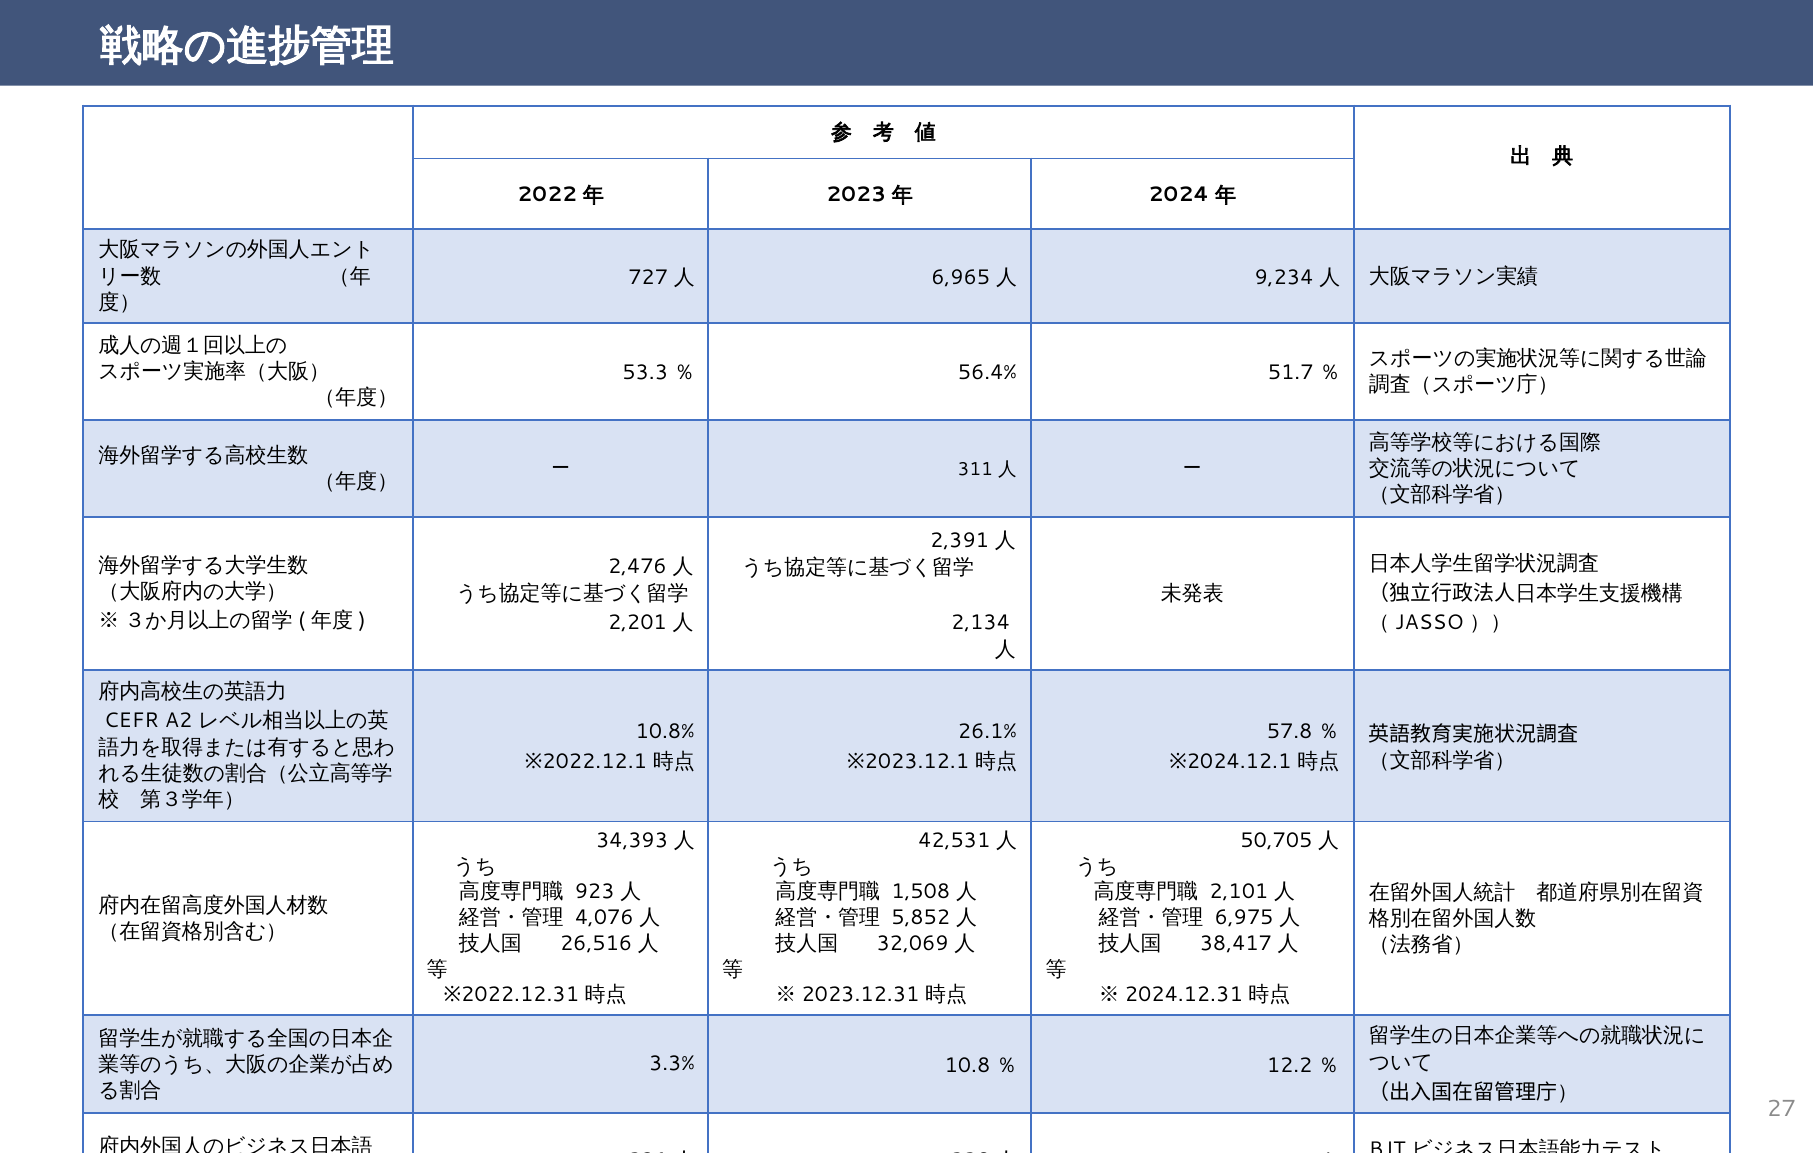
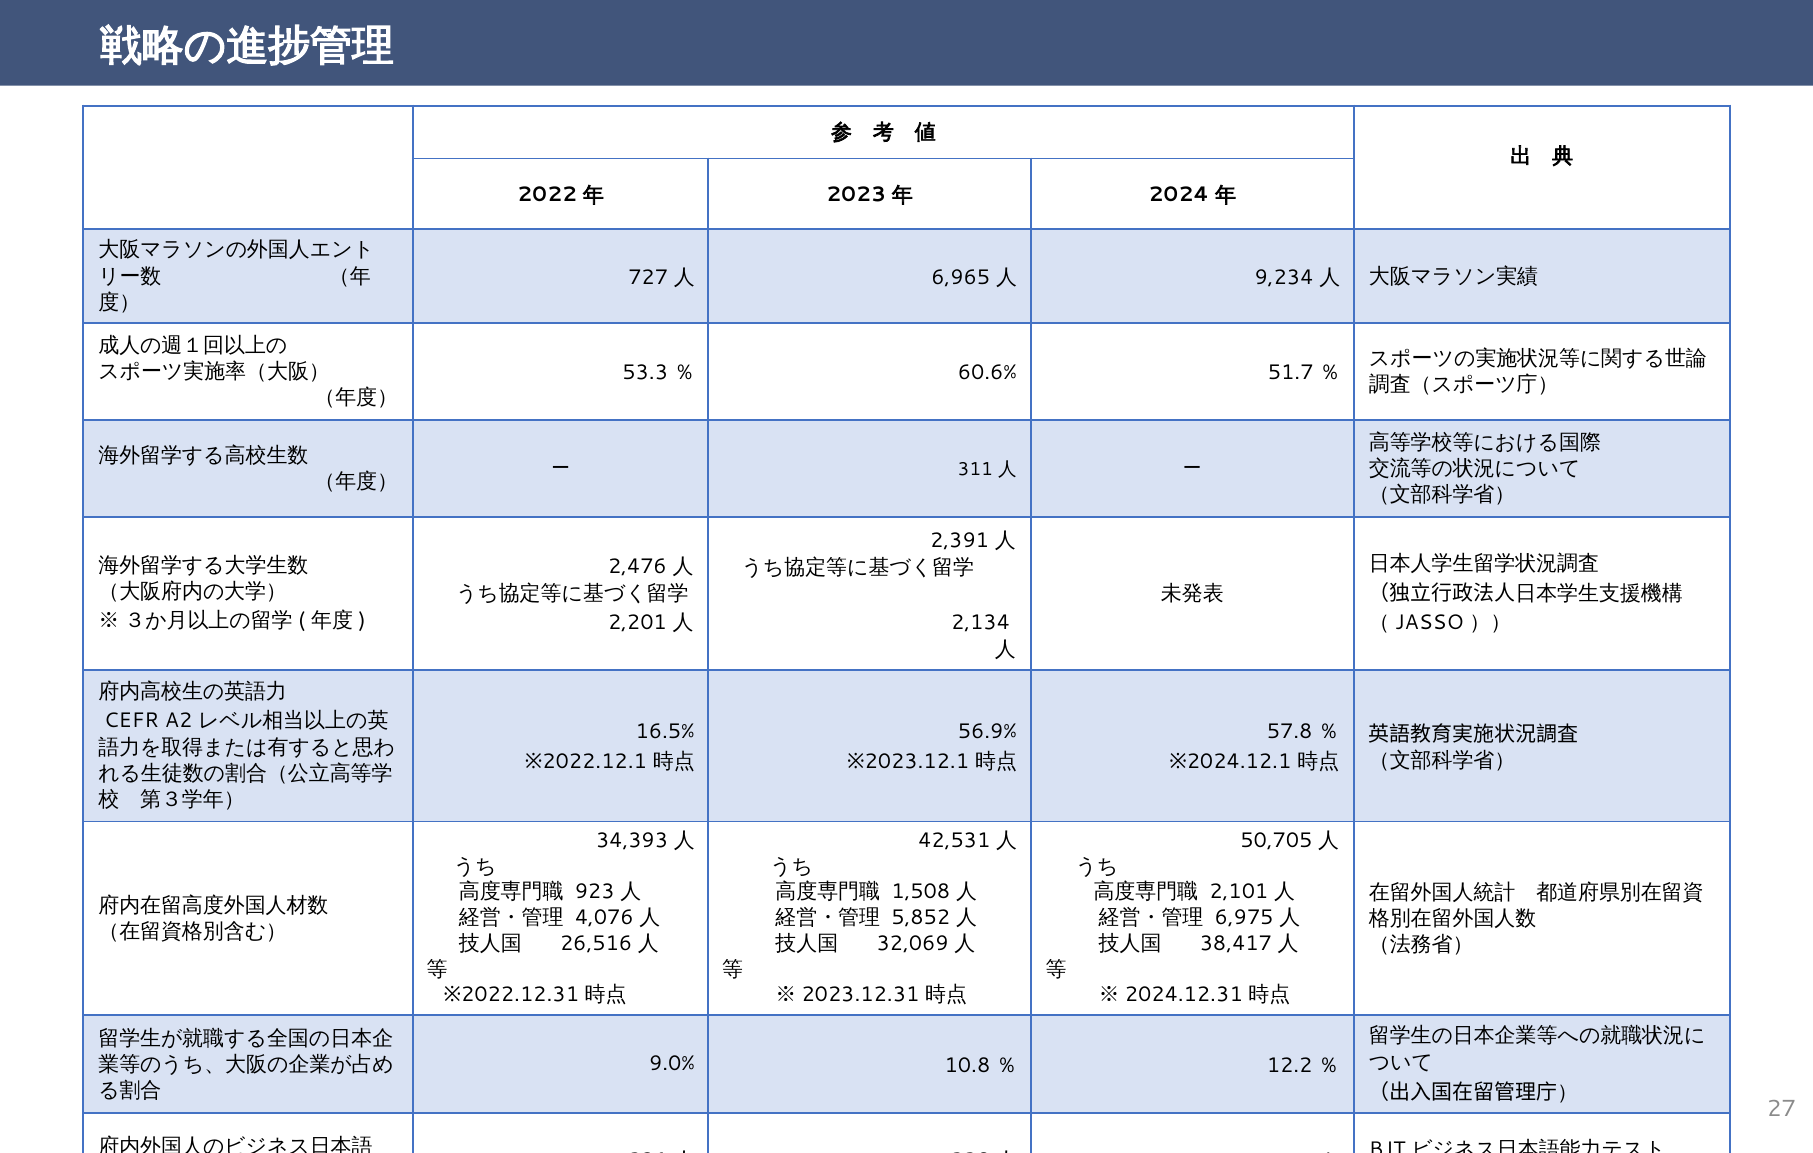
56.4%: 56.4% -> 60.6%
10.8%: 10.8% -> 16.5%
26.1%: 26.1% -> 56.9%
3.3%: 3.3% -> 9.0%
